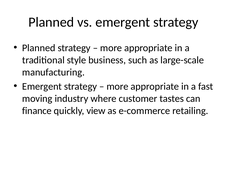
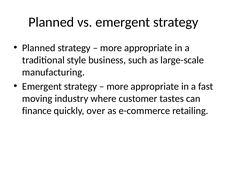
view: view -> over
